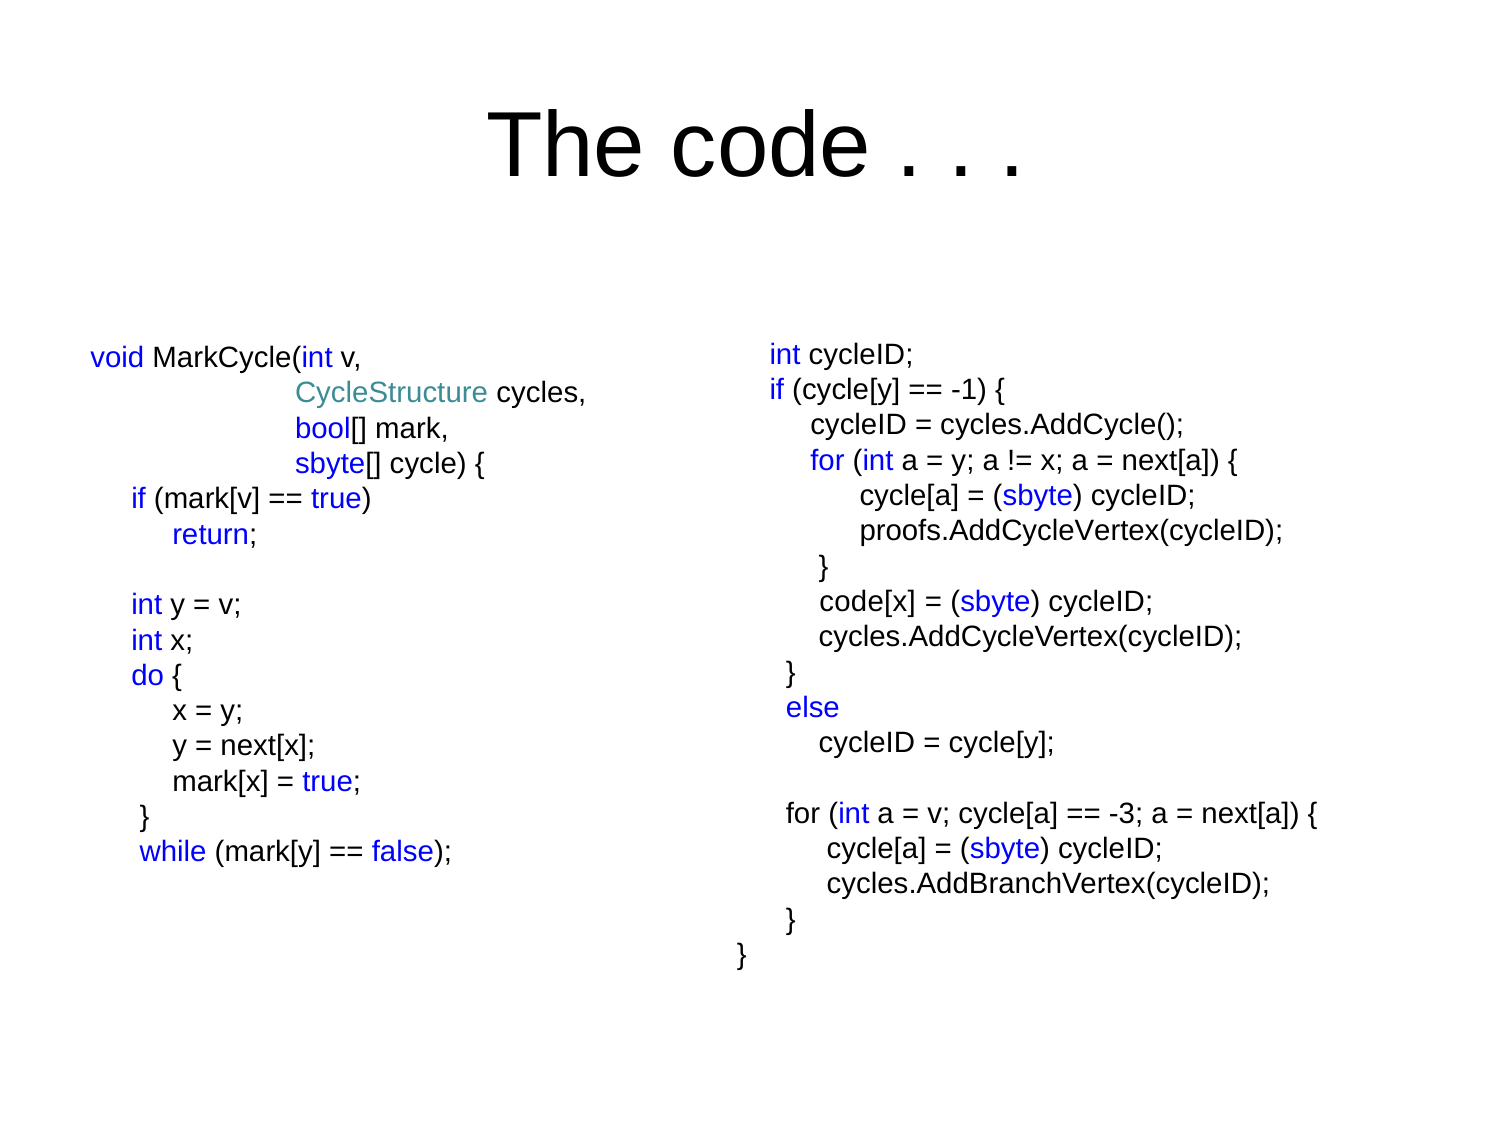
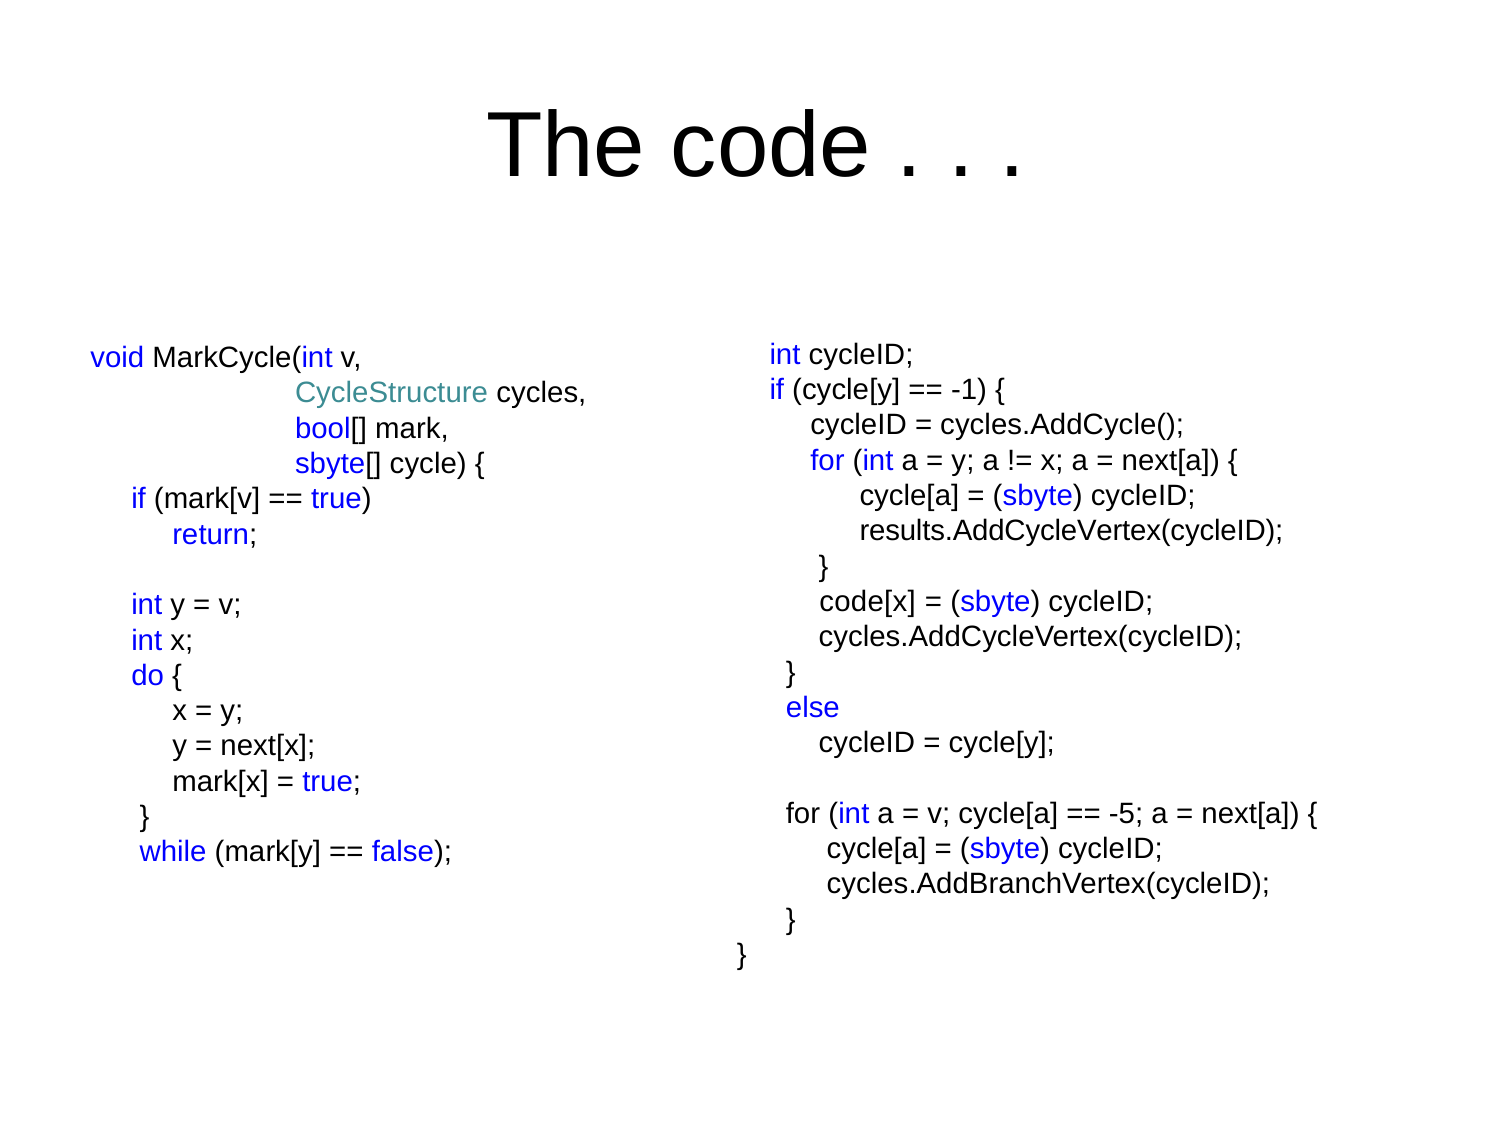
proofs.AddCycleVertex(cycleID: proofs.AddCycleVertex(cycleID -> results.AddCycleVertex(cycleID
-3: -3 -> -5
